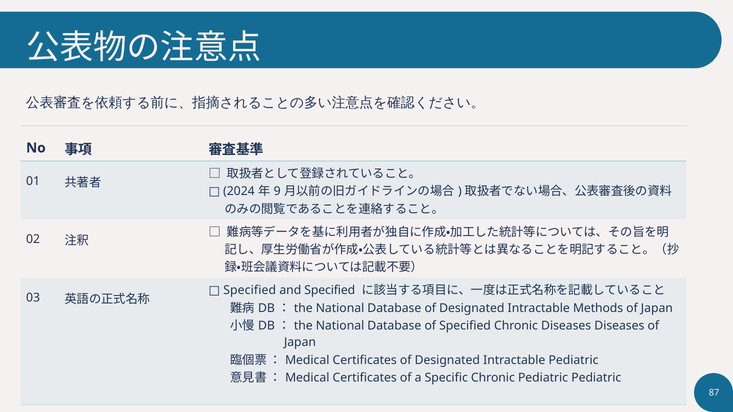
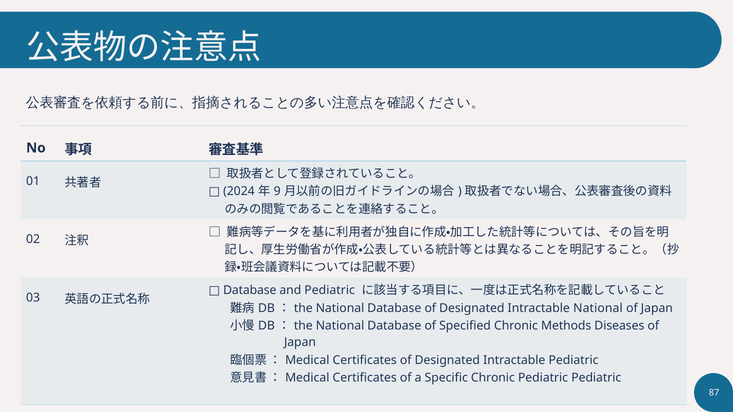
Specified at (250, 291): Specified -> Database
and Specified: Specified -> Pediatric
Intractable Methods: Methods -> National
Chronic Diseases: Diseases -> Methods
